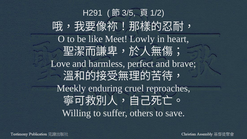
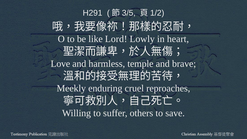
Meet: Meet -> Lord
perfect: perfect -> temple
